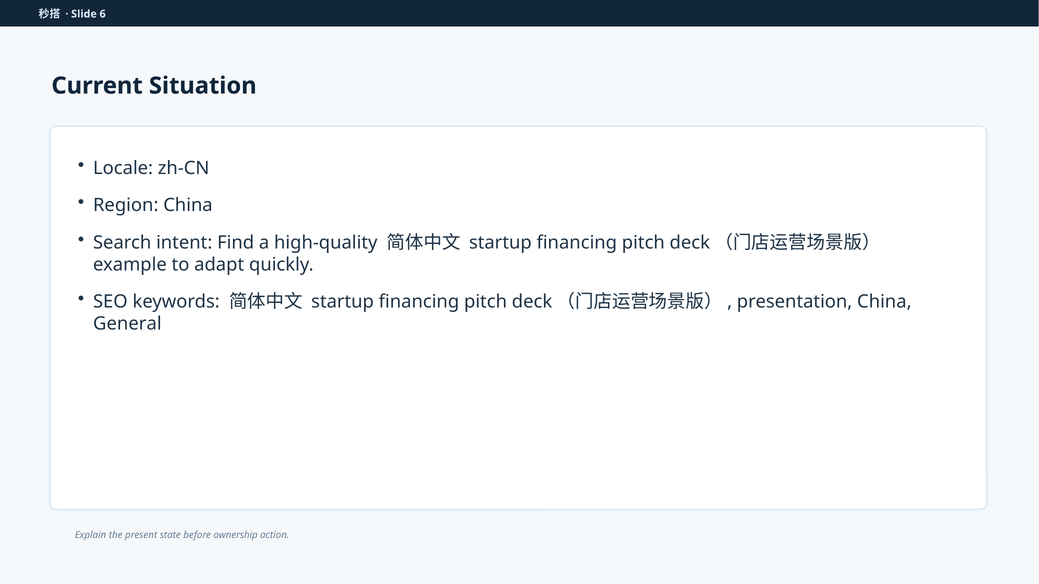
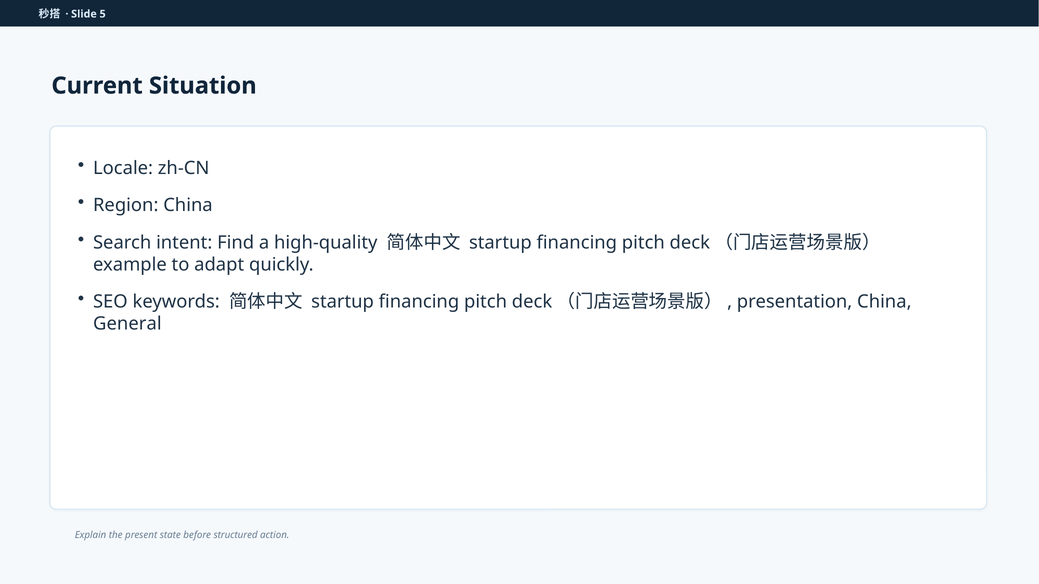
6: 6 -> 5
ownership: ownership -> structured
